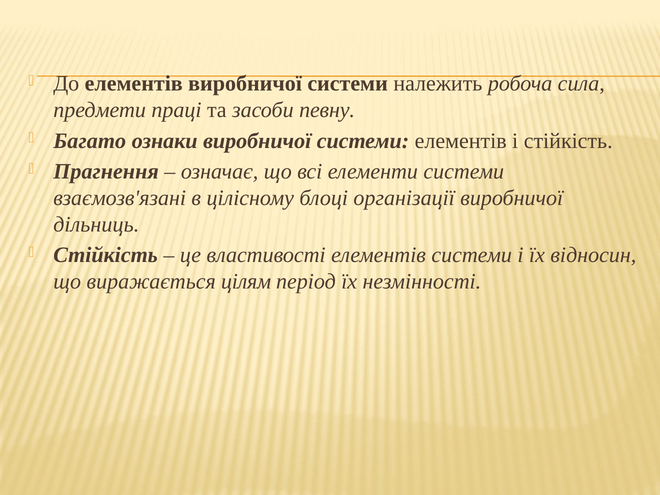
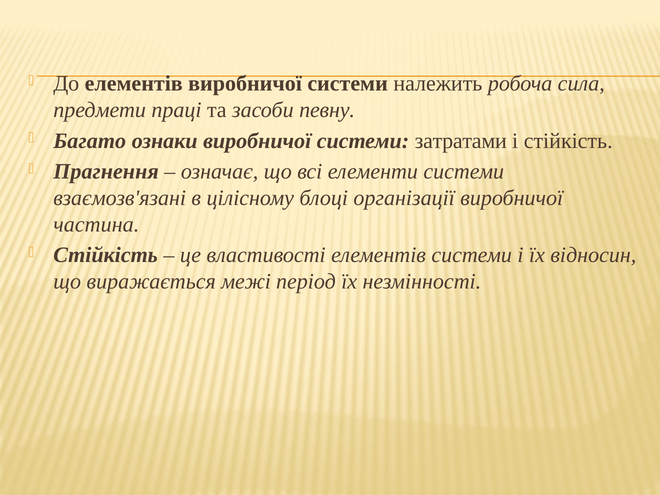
системи елементів: елементів -> затратами
дільниць: дільниць -> частина
цілям: цілям -> межі
